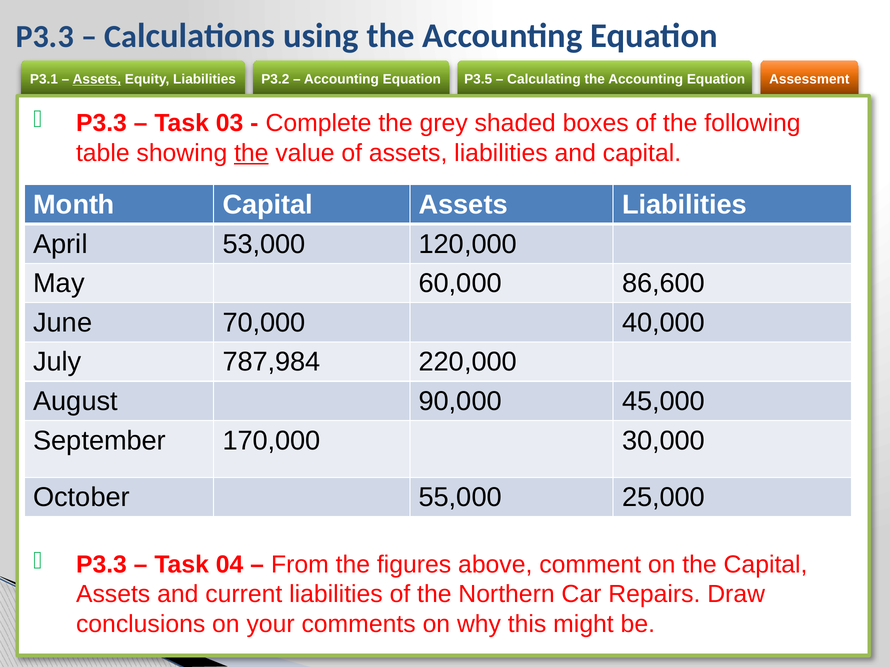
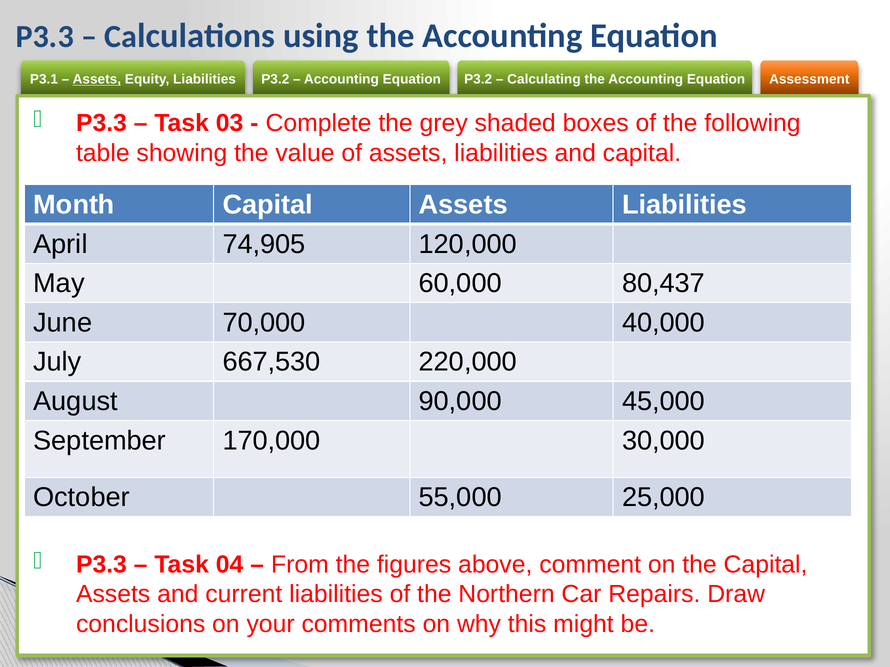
Equation P3.5: P3.5 -> P3.2
the at (251, 153) underline: present -> none
53,000: 53,000 -> 74,905
86,600: 86,600 -> 80,437
787,984: 787,984 -> 667,530
